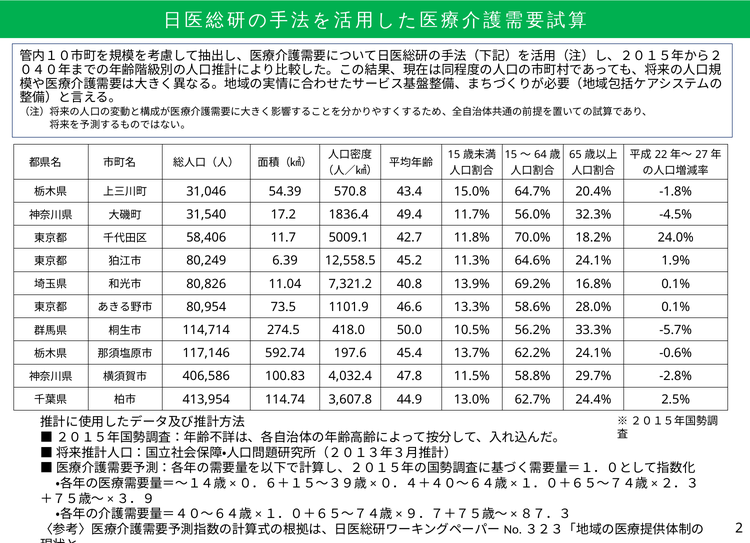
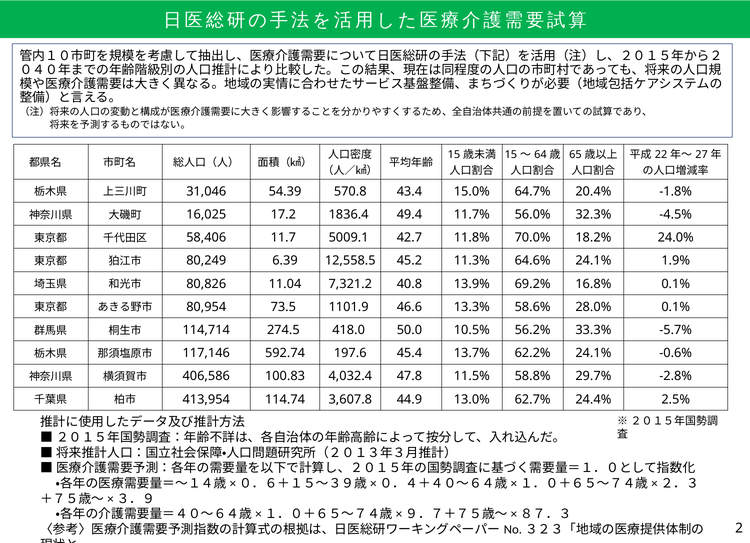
31,540: 31,540 -> 16,025
